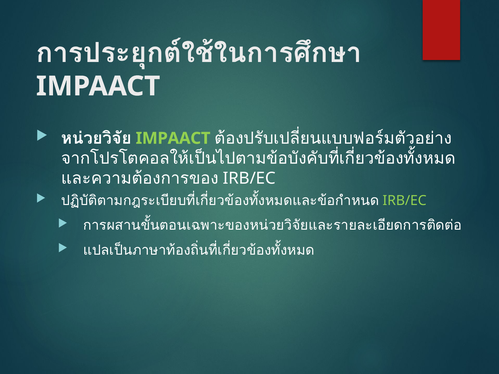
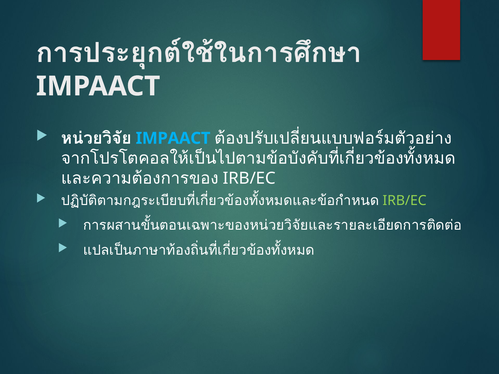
IMPAACT at (173, 138) colour: light green -> light blue
